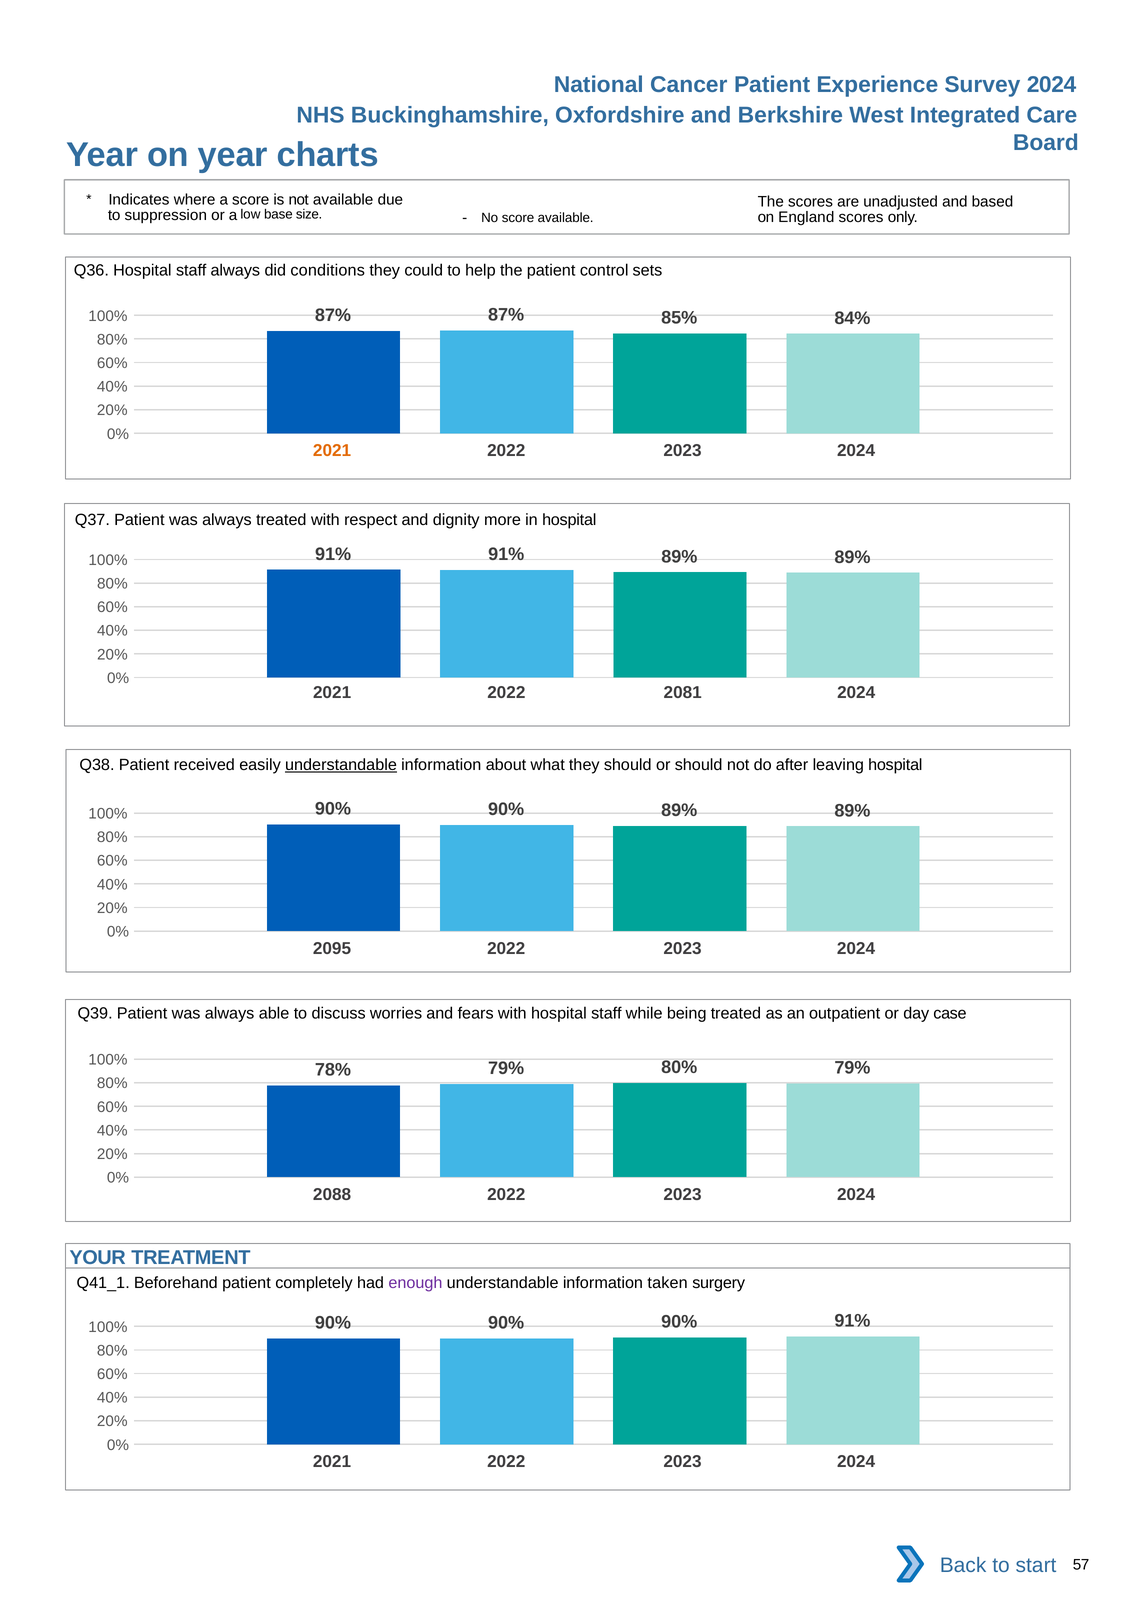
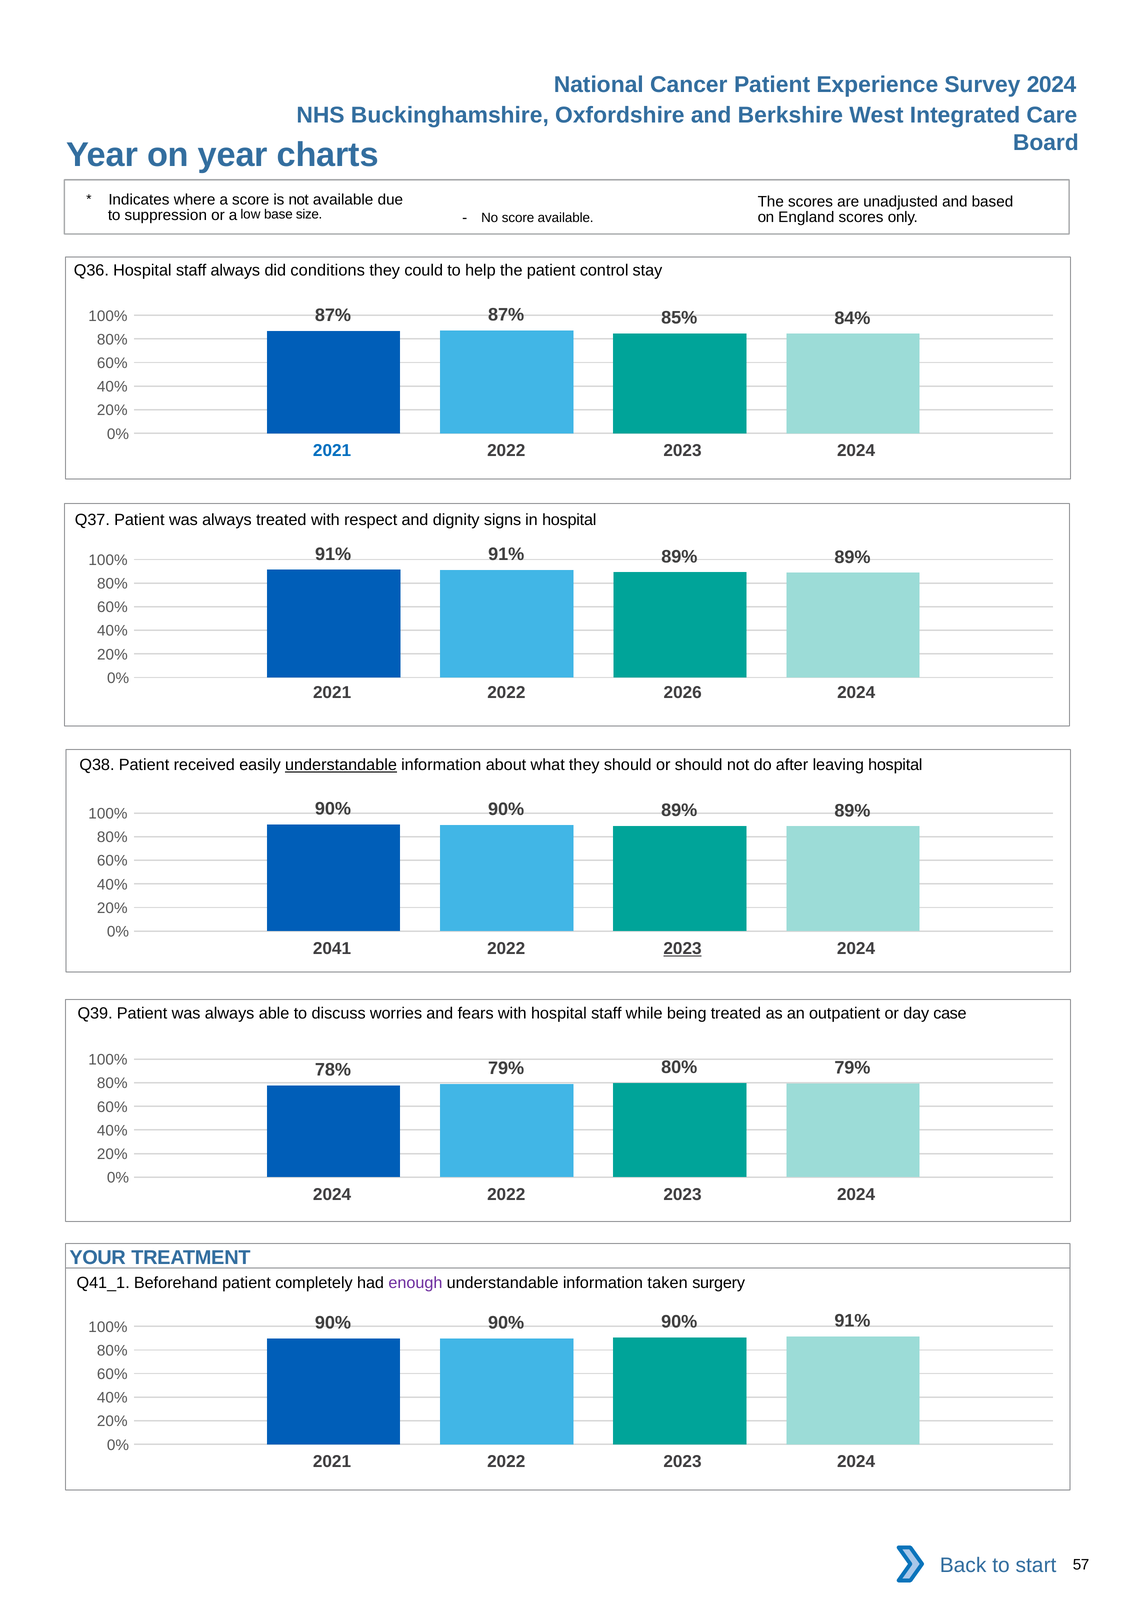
sets: sets -> stay
2021 at (332, 451) colour: orange -> blue
more: more -> signs
2081: 2081 -> 2026
2095: 2095 -> 2041
2023 at (683, 948) underline: none -> present
2088 at (332, 1194): 2088 -> 2024
